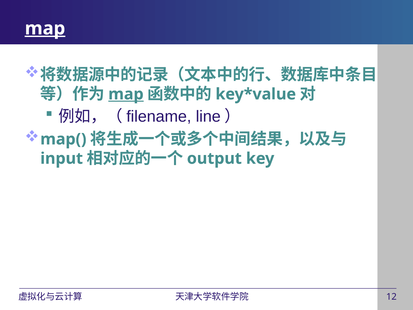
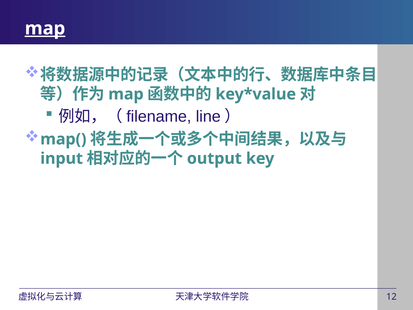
map at (126, 94) underline: present -> none
